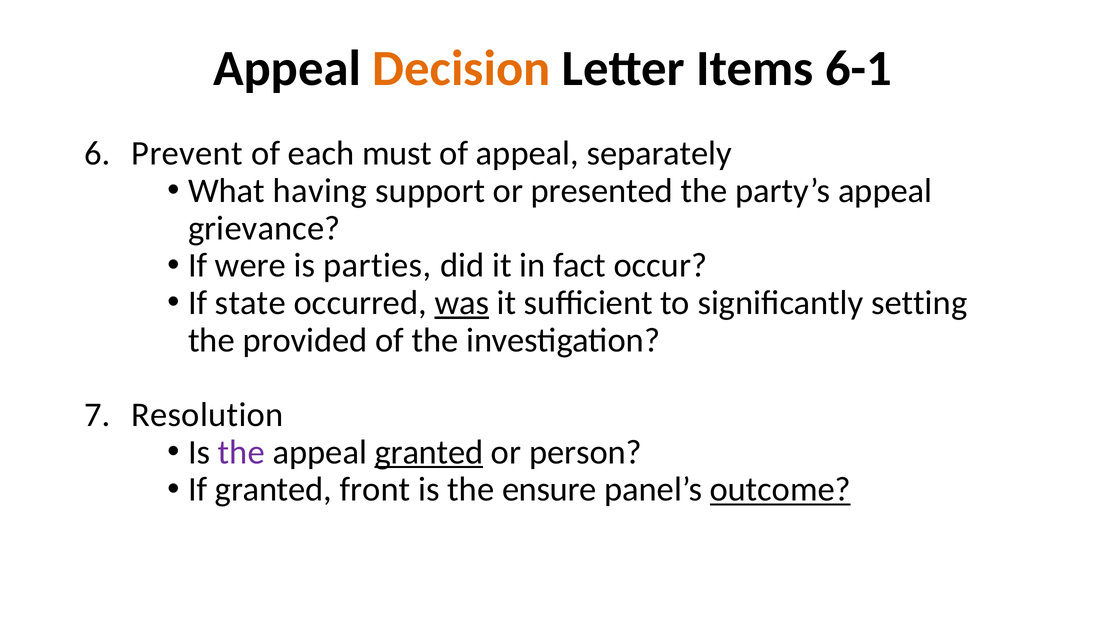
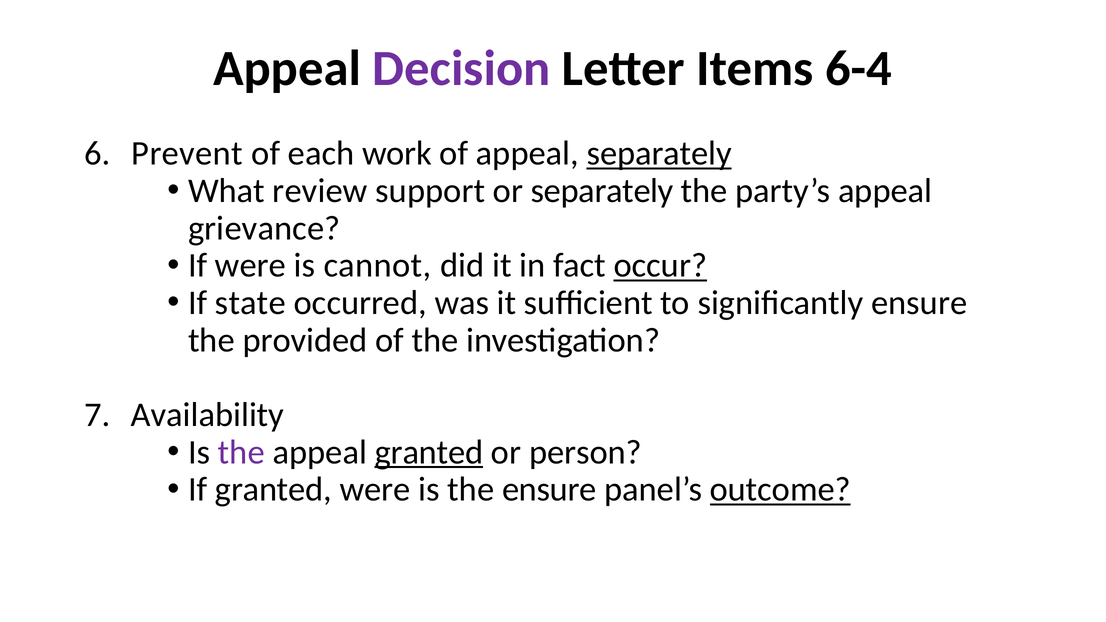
Decision colour: orange -> purple
6-1: 6-1 -> 6-4
must: must -> work
separately at (659, 154) underline: none -> present
having: having -> review
or presented: presented -> separately
parties: parties -> cannot
occur underline: none -> present
was underline: present -> none
significantly setting: setting -> ensure
Resolution: Resolution -> Availability
granted front: front -> were
